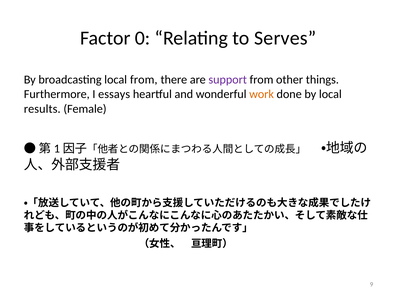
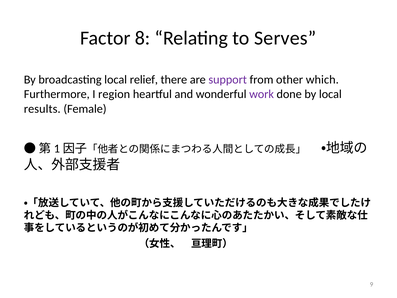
0: 0 -> 8
local from: from -> relief
things: things -> which
essays: essays -> region
work colour: orange -> purple
